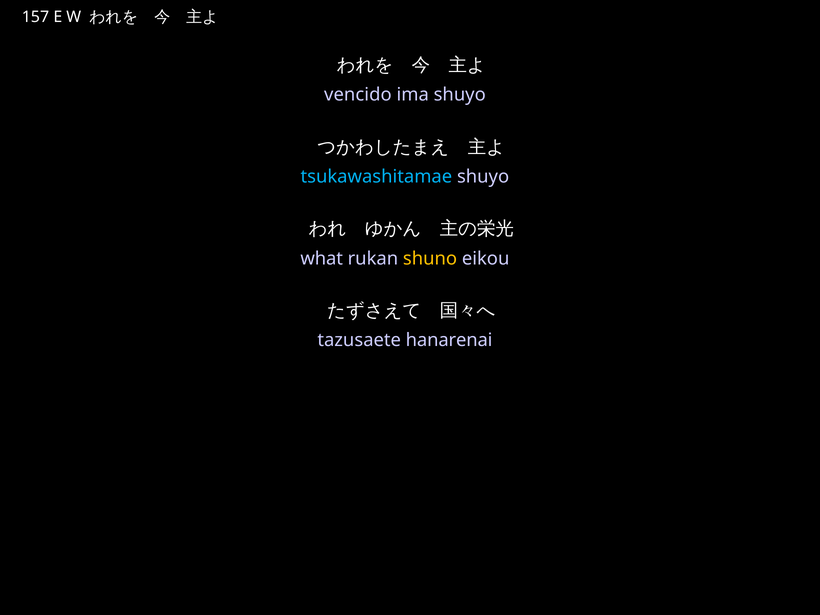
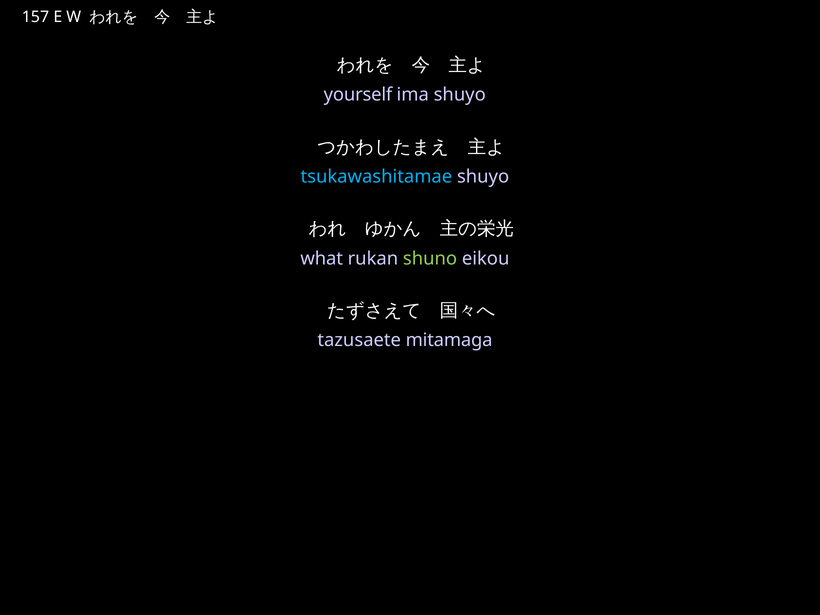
vencido: vencido -> yourself
shuno colour: yellow -> light green
hanarenai: hanarenai -> mitamaga
